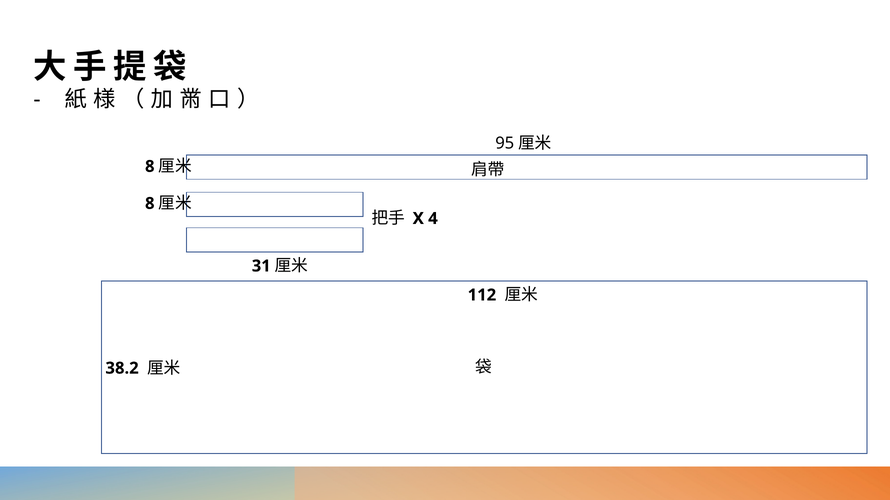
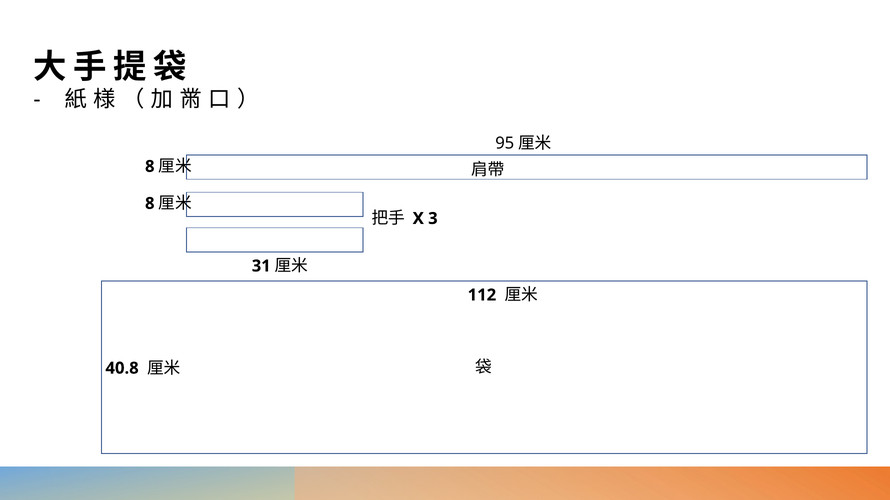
4: 4 -> 3
38.2: 38.2 -> 40.8
